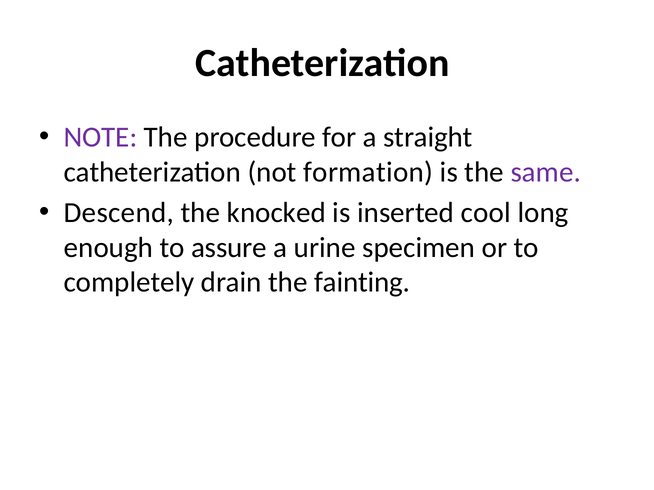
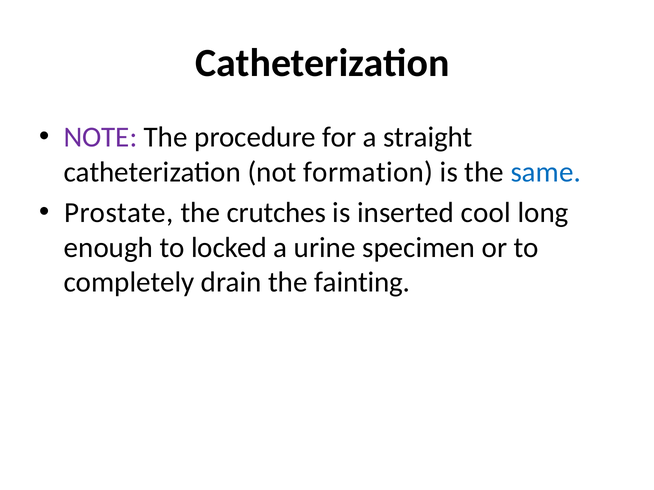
same colour: purple -> blue
Descend: Descend -> Prostate
knocked: knocked -> crutches
assure: assure -> locked
